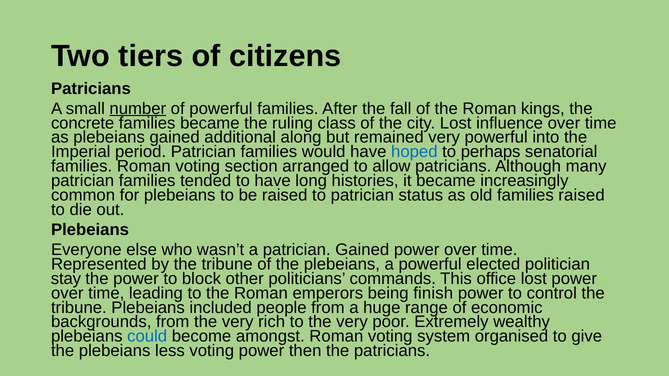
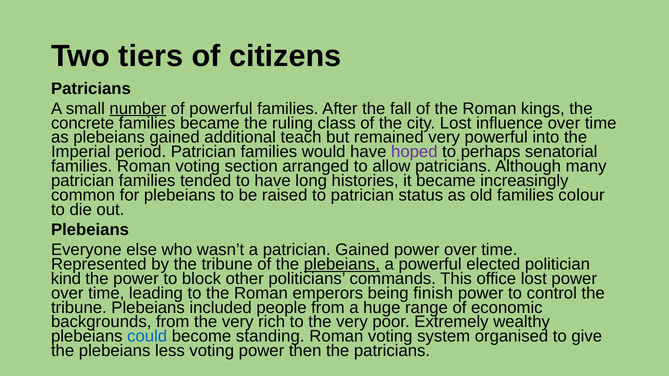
along: along -> teach
hoped colour: blue -> purple
families raised: raised -> colour
plebeians at (342, 264) underline: none -> present
stay: stay -> kind
amongst: amongst -> standing
